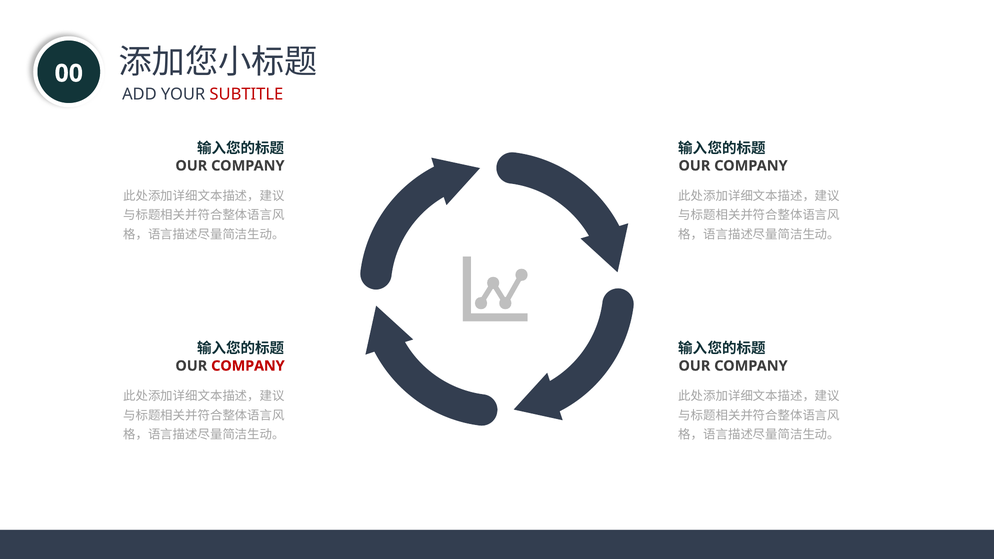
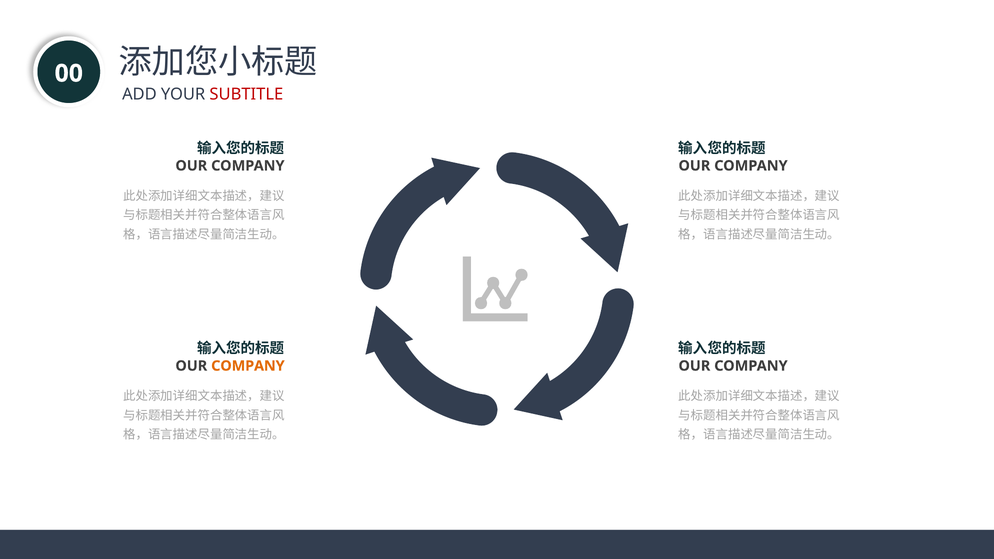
COMPANY at (248, 366) colour: red -> orange
